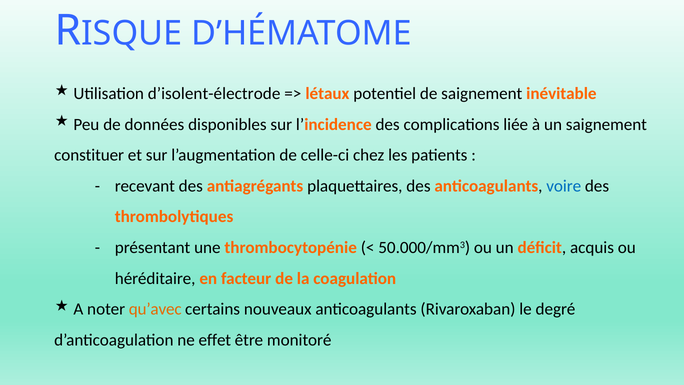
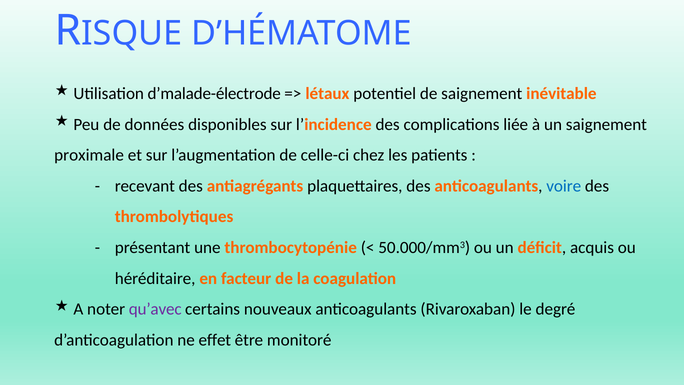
d’isolent-électrode: d’isolent-électrode -> d’malade-électrode
constituer: constituer -> proximale
qu’avec colour: orange -> purple
